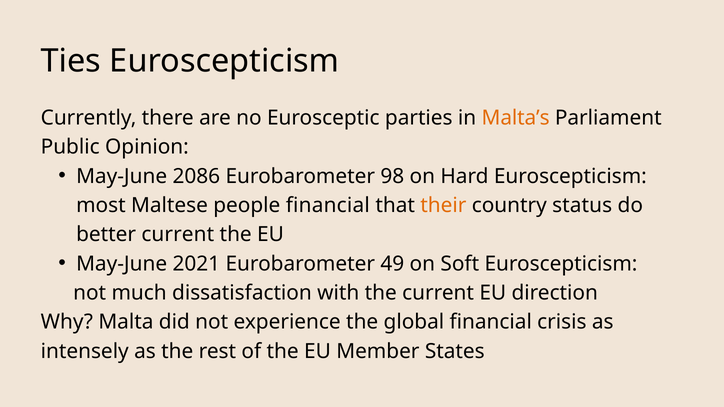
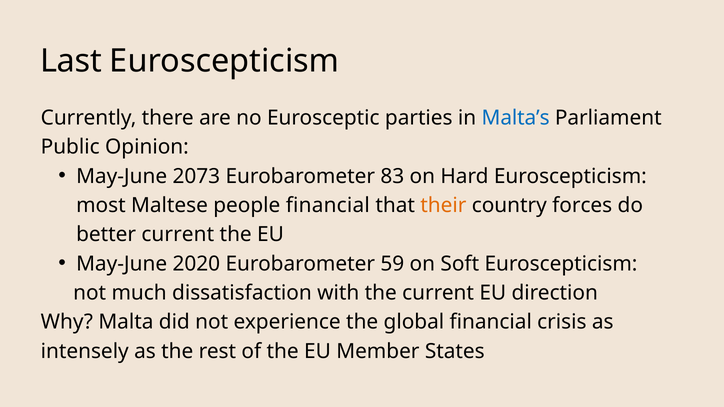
Ties: Ties -> Last
Malta’s colour: orange -> blue
2086: 2086 -> 2073
98: 98 -> 83
status: status -> forces
2021: 2021 -> 2020
49: 49 -> 59
